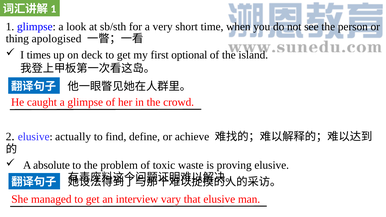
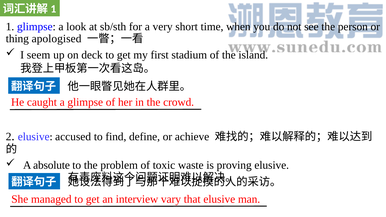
times: times -> seem
optional: optional -> stadium
actually: actually -> accused
